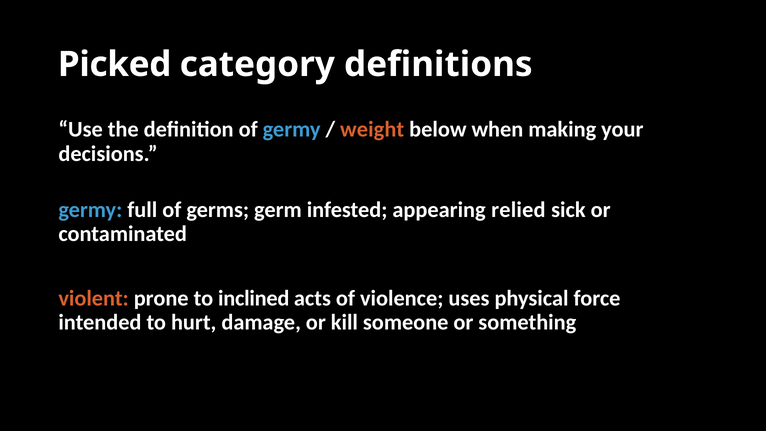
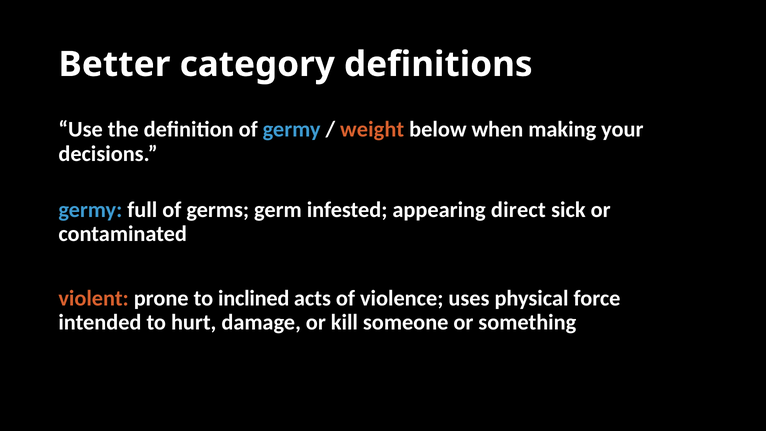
Picked: Picked -> Better
relied: relied -> direct
